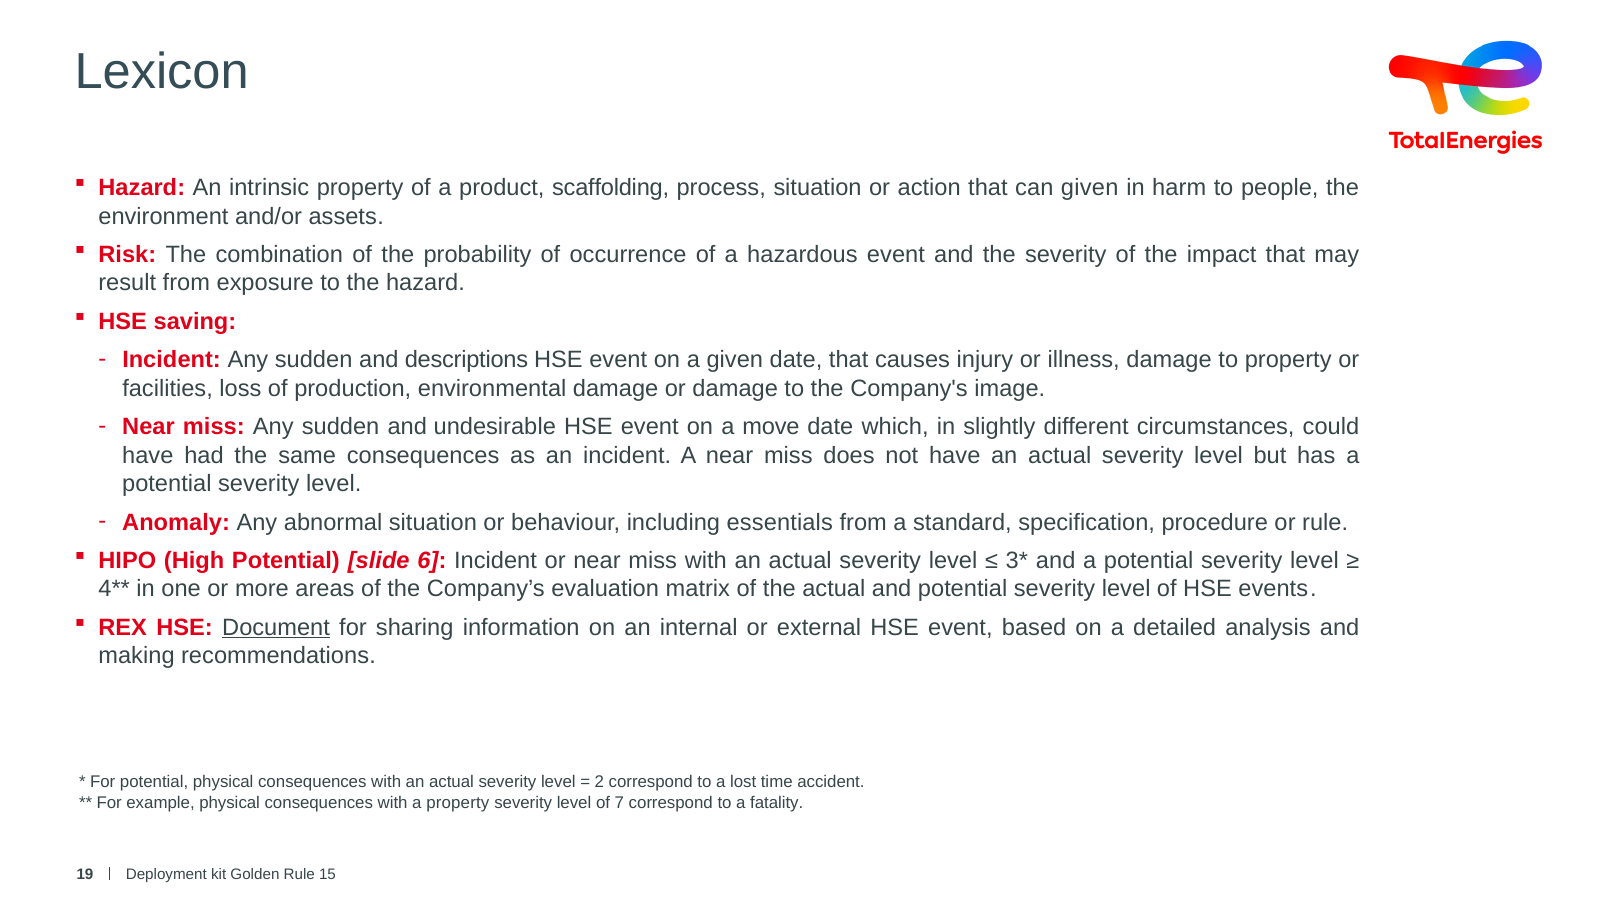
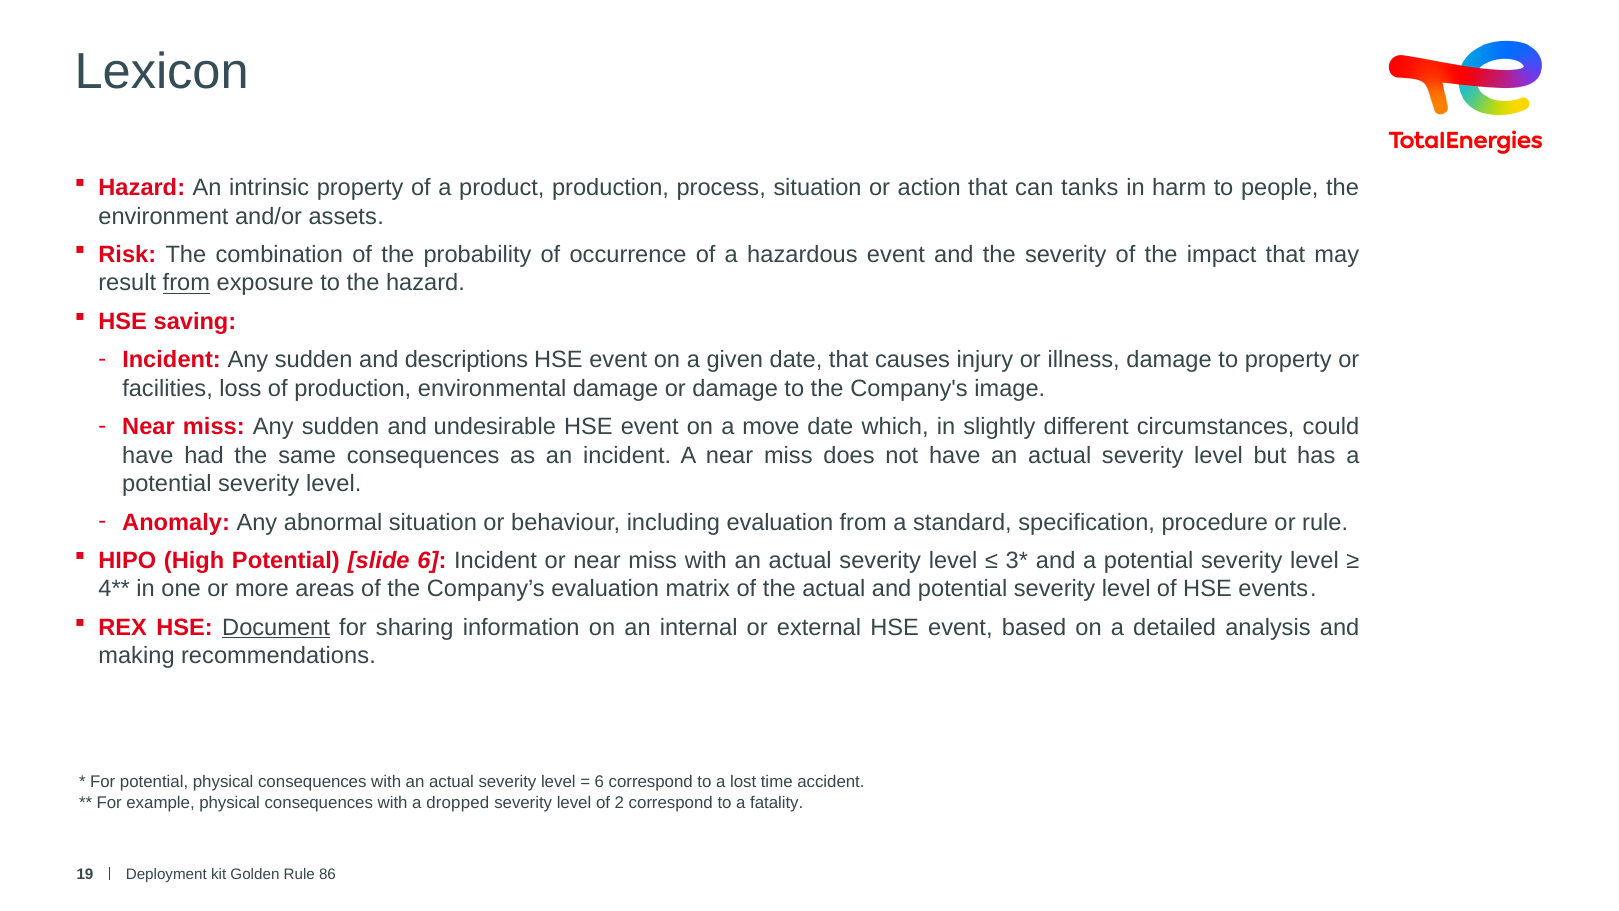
product scaffolding: scaffolding -> production
can given: given -> tanks
from at (186, 283) underline: none -> present
including essentials: essentials -> evaluation
2 at (599, 782): 2 -> 6
a property: property -> dropped
7: 7 -> 2
15: 15 -> 86
